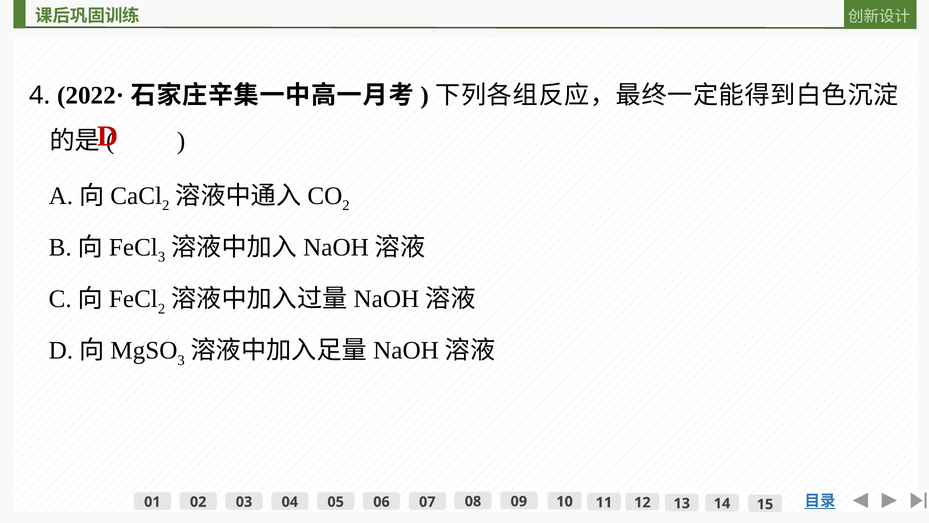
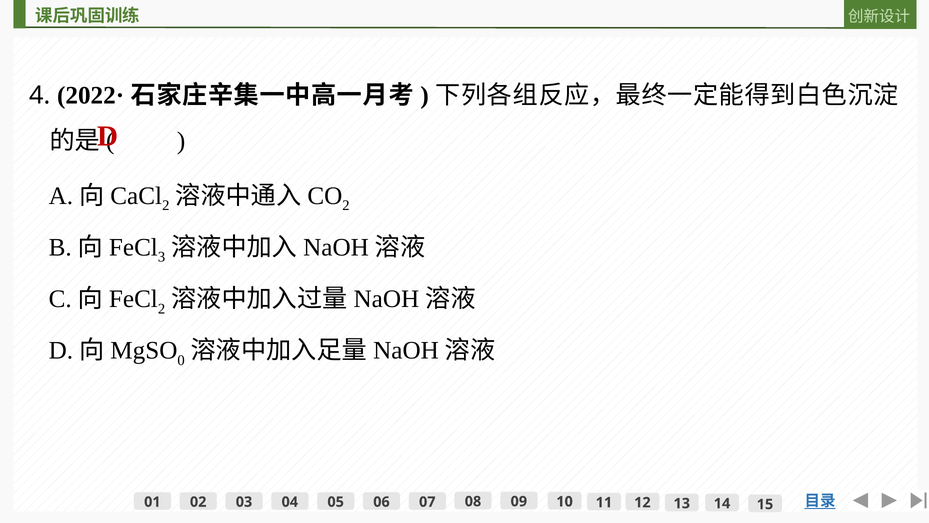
3 at (181, 360): 3 -> 0
